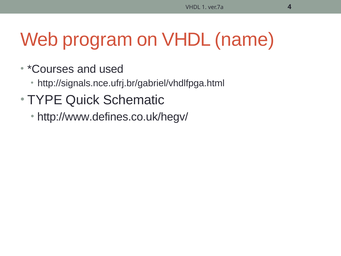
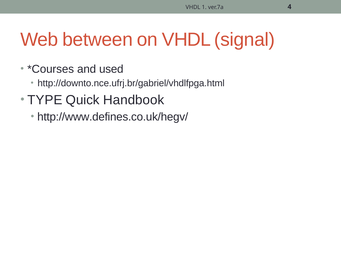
program: program -> between
name: name -> signal
http://signals.nce.ufrj.br/gabriel/vhdlfpga.html: http://signals.nce.ufrj.br/gabriel/vhdlfpga.html -> http://downto.nce.ufrj.br/gabriel/vhdlfpga.html
Schematic: Schematic -> Handbook
